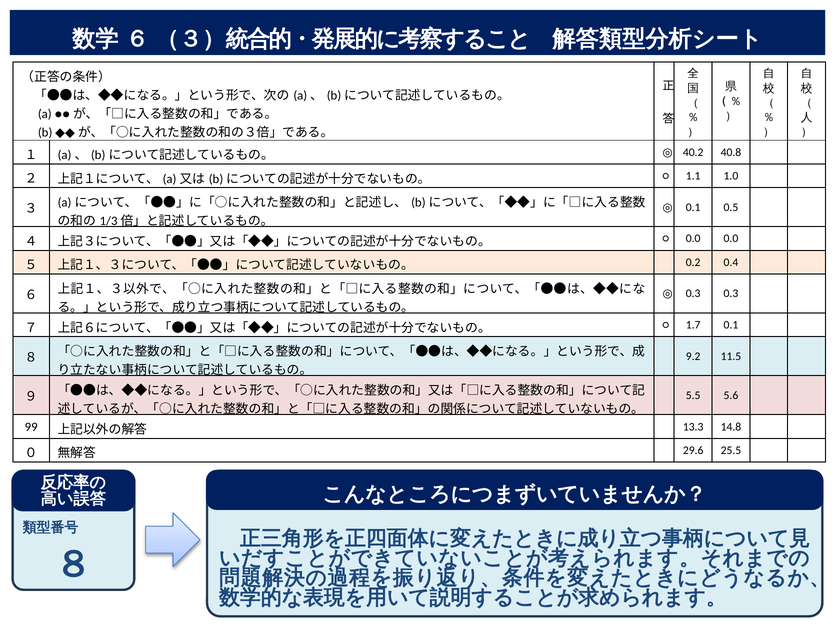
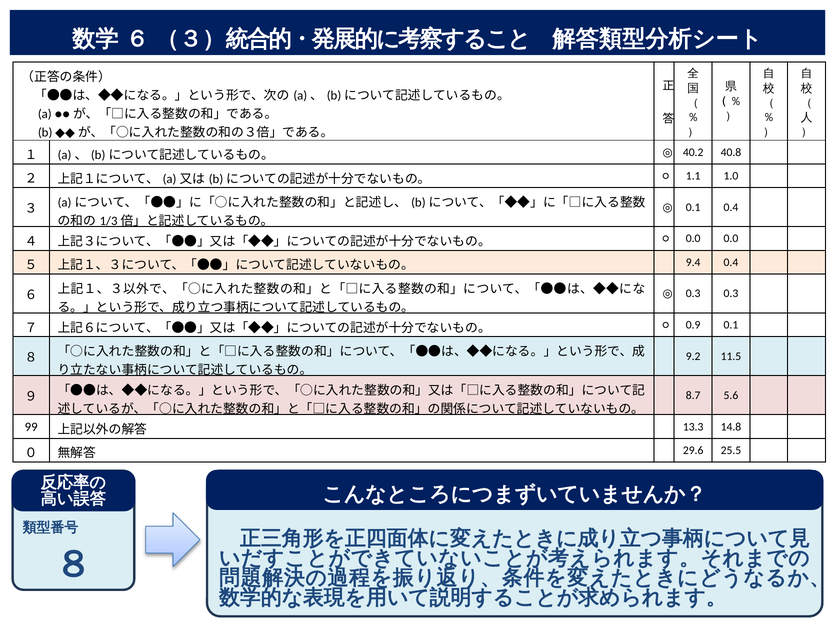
0.1 0.5: 0.5 -> 0.4
0.2: 0.2 -> 9.4
1.7: 1.7 -> 0.9
5.5: 5.5 -> 8.7
